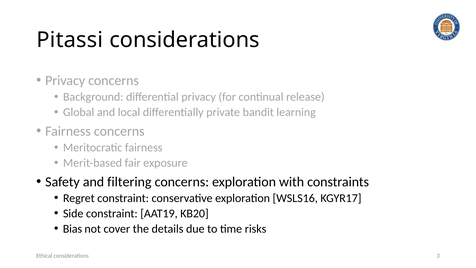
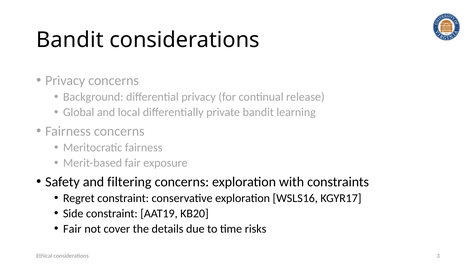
Pitassi at (70, 40): Pitassi -> Bandit
Bias at (72, 229): Bias -> Fair
